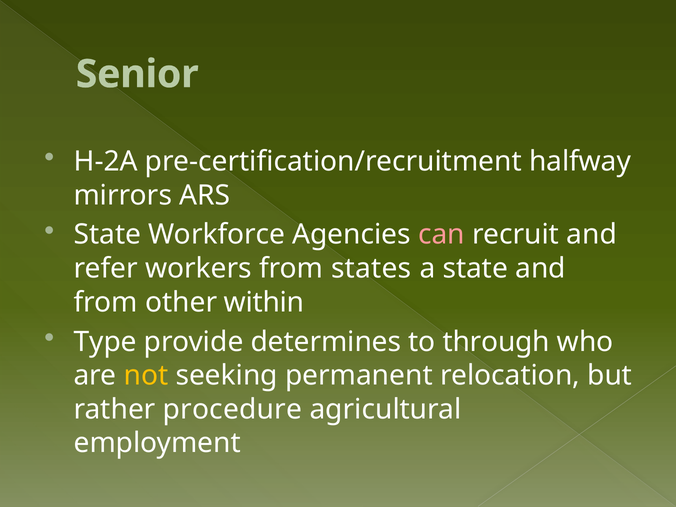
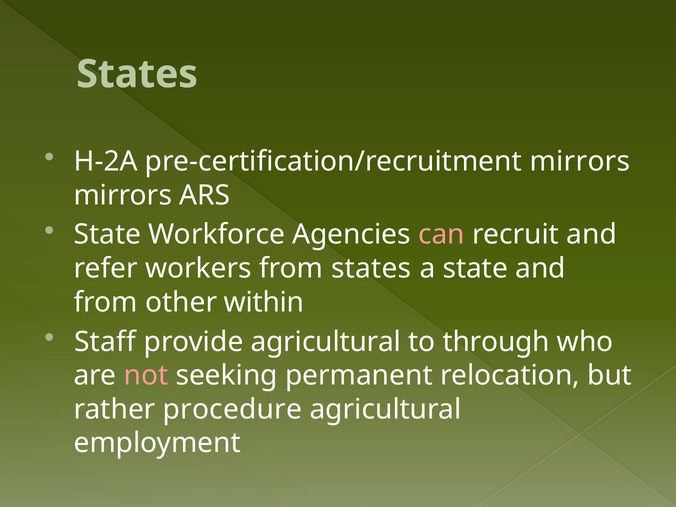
Senior at (137, 74): Senior -> States
pre-certification/recruitment halfway: halfway -> mirrors
Type: Type -> Staff
provide determines: determines -> agricultural
not colour: yellow -> pink
